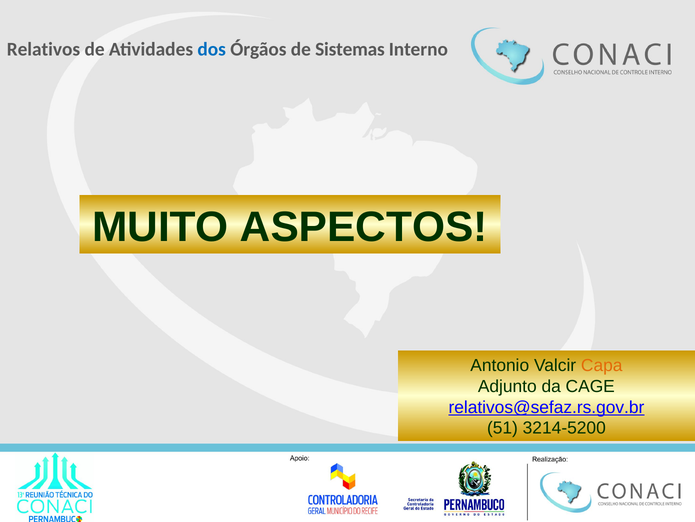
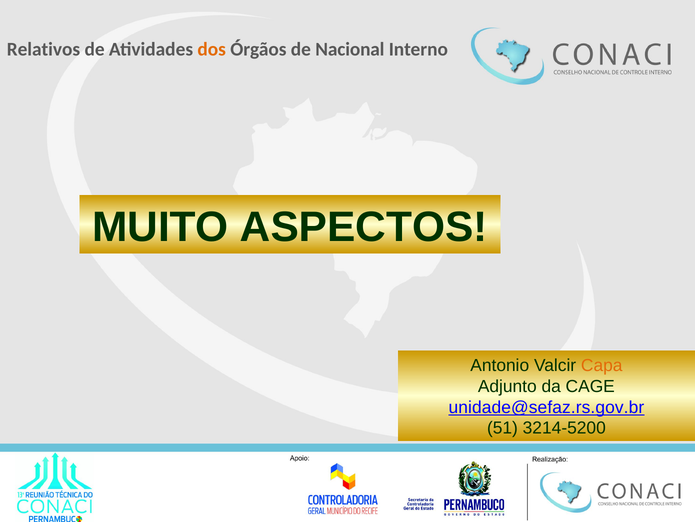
dos colour: blue -> orange
Sistemas: Sistemas -> Nacional
relativos@sefaz.rs.gov.br: relativos@sefaz.rs.gov.br -> unidade@sefaz.rs.gov.br
